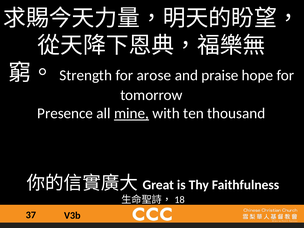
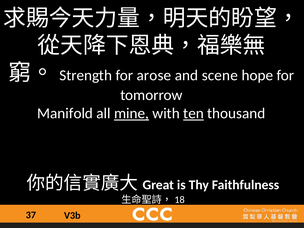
praise: praise -> scene
Presence: Presence -> Manifold
ten underline: none -> present
